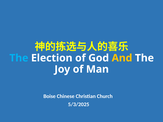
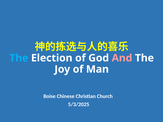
And colour: yellow -> pink
